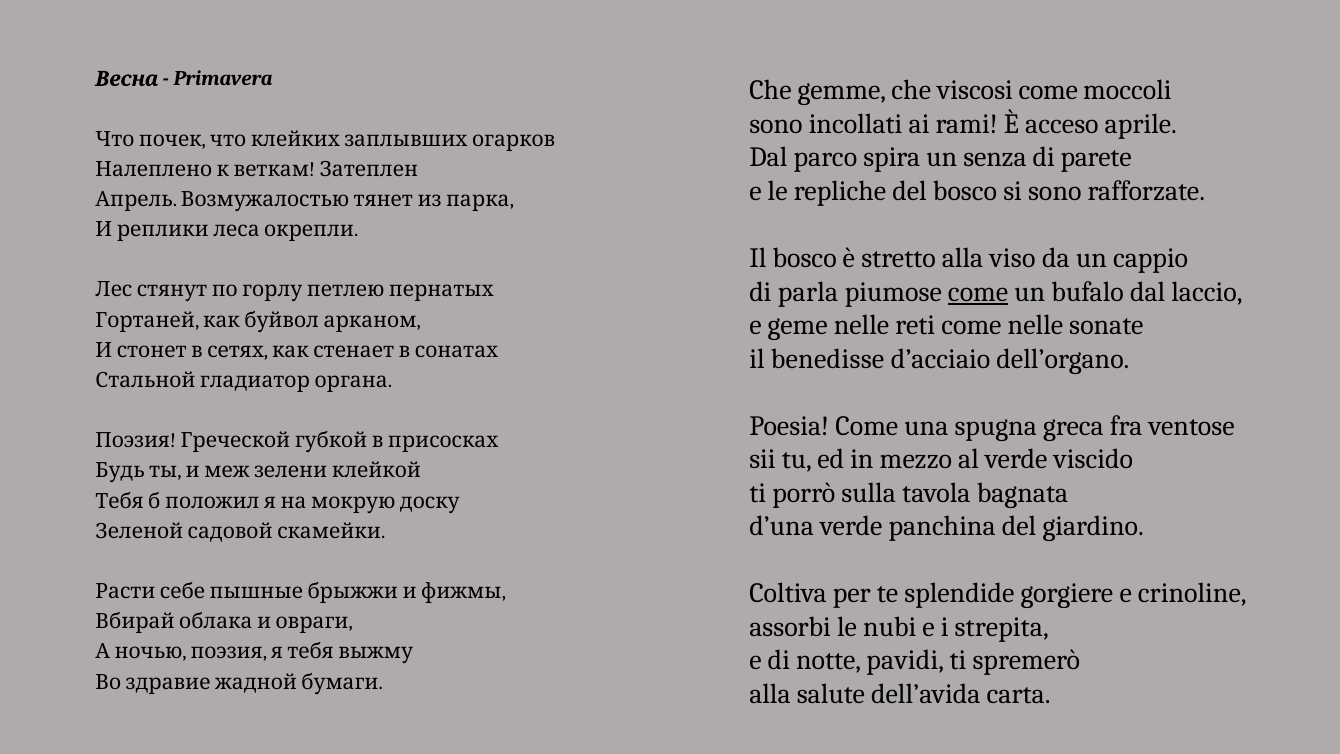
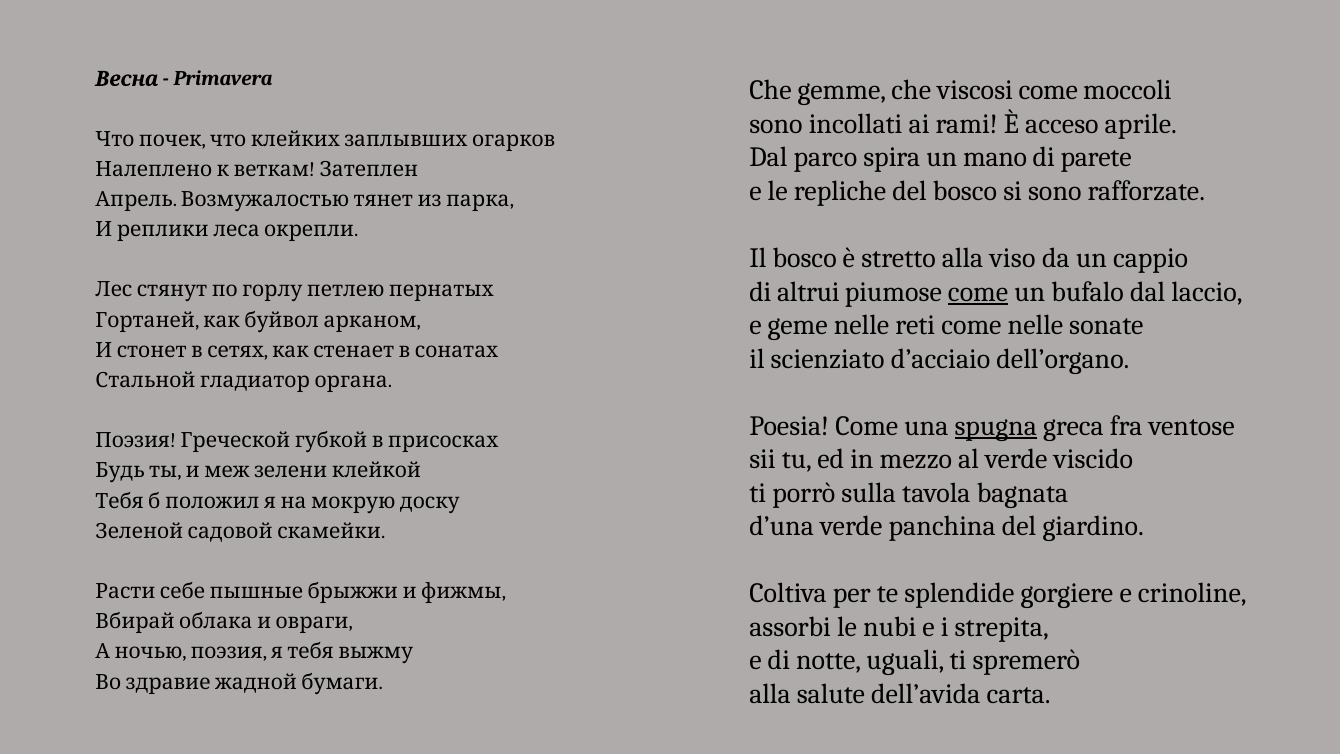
senza: senza -> mano
parla: parla -> altrui
benedisse: benedisse -> scienziato
spugna underline: none -> present
pavidi: pavidi -> uguali
